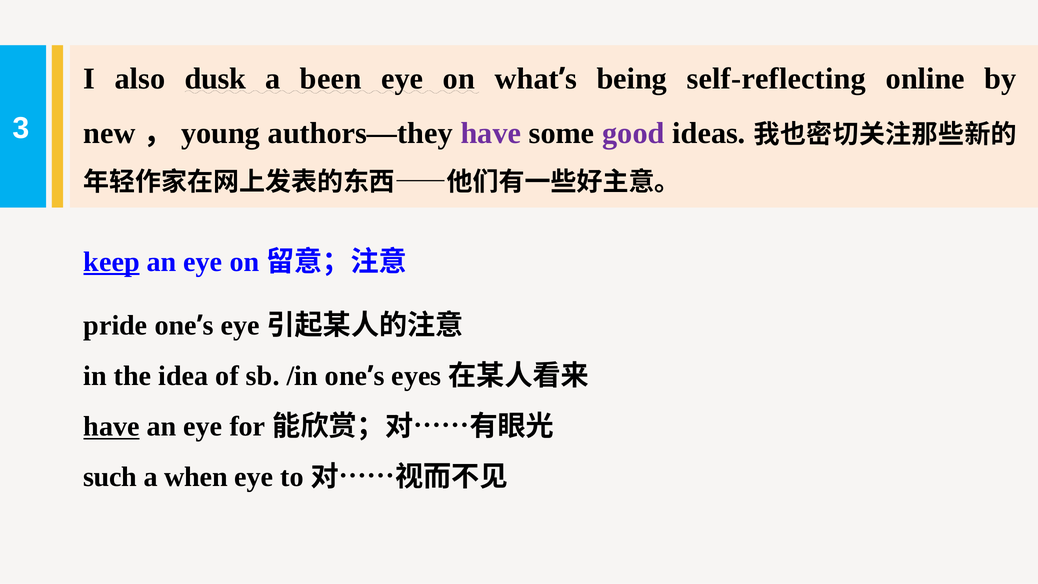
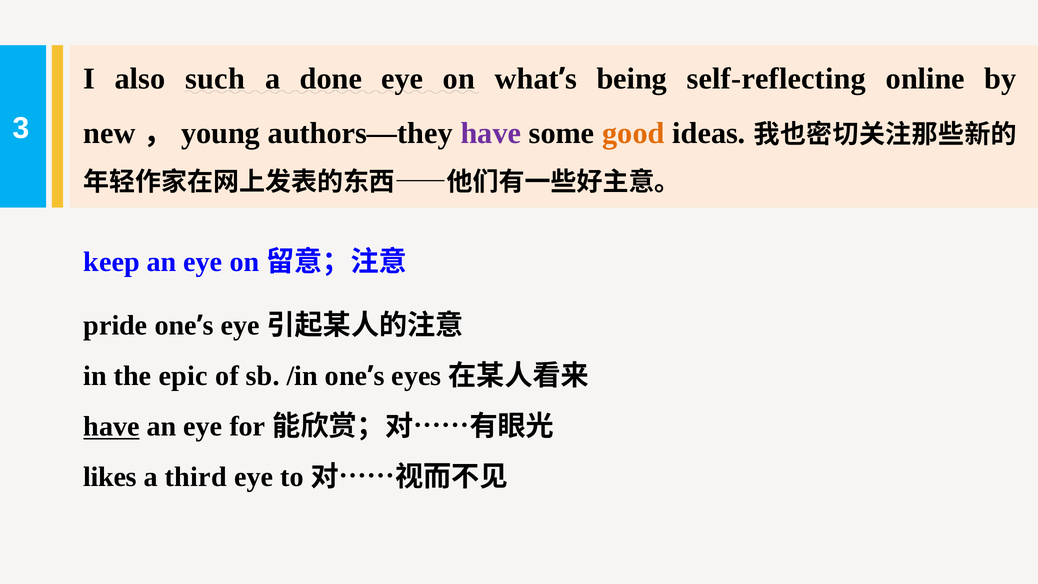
dusk: dusk -> such
been: been -> done
good colour: purple -> orange
keep underline: present -> none
idea: idea -> epic
such: such -> likes
when: when -> third
